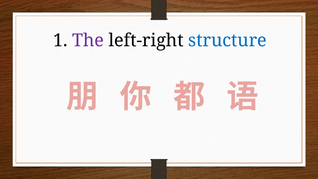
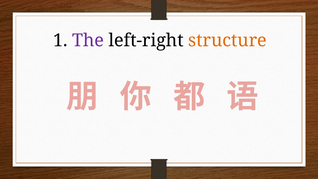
structure colour: blue -> orange
